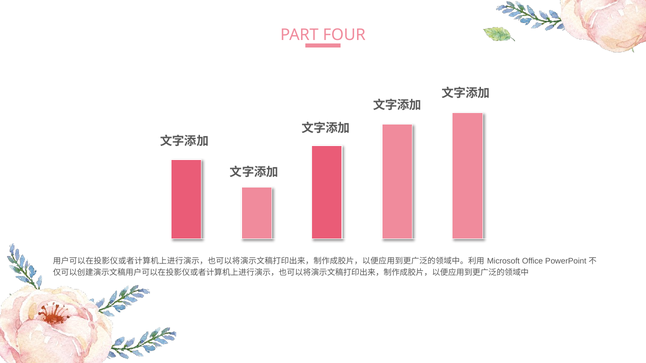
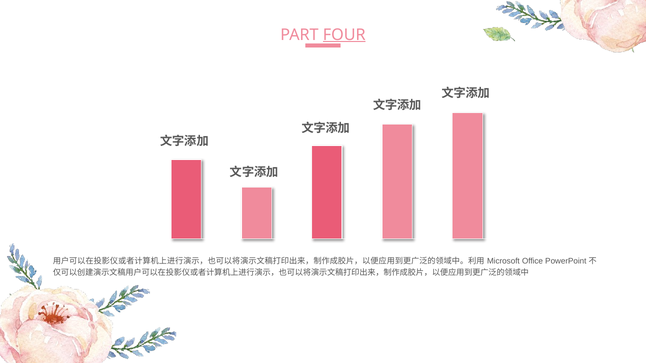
FOUR underline: none -> present
